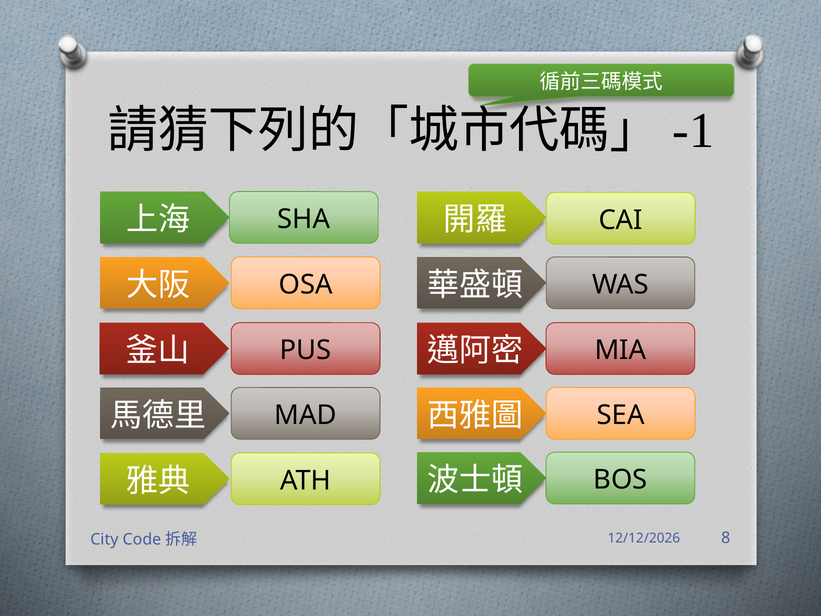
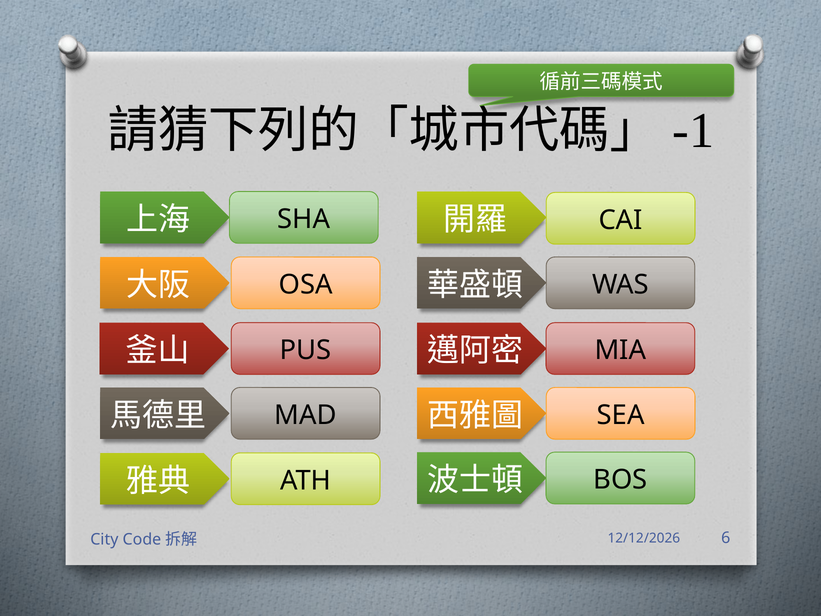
8: 8 -> 6
